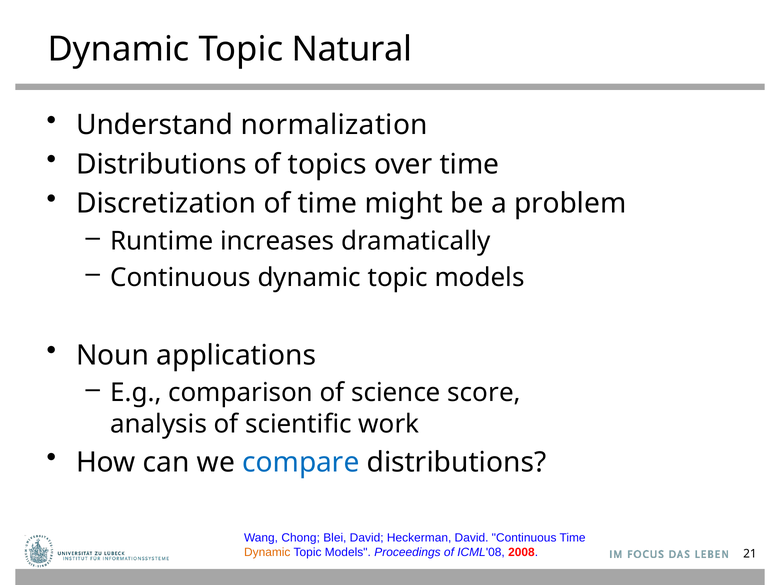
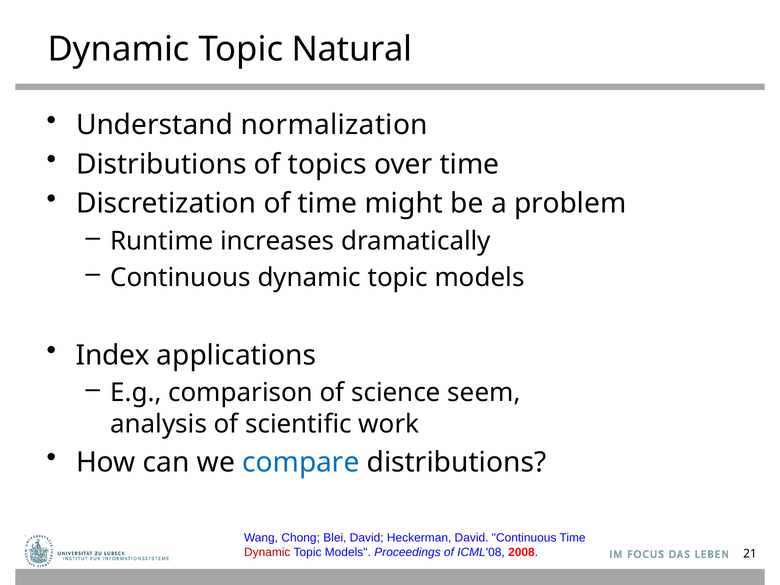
Noun: Noun -> Index
score: score -> seem
Dynamic at (267, 552) colour: orange -> red
